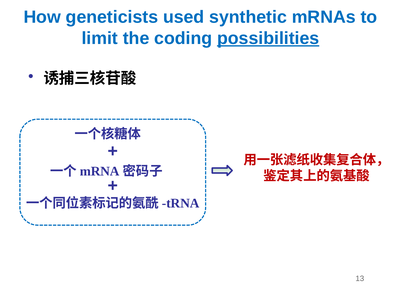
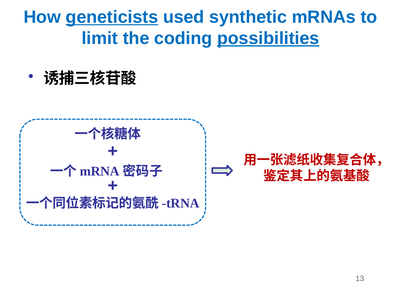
geneticists underline: none -> present
